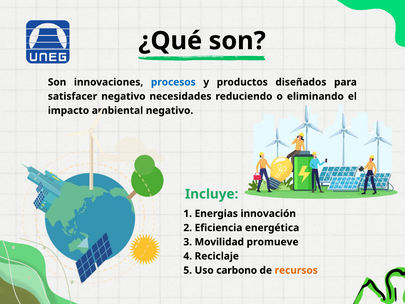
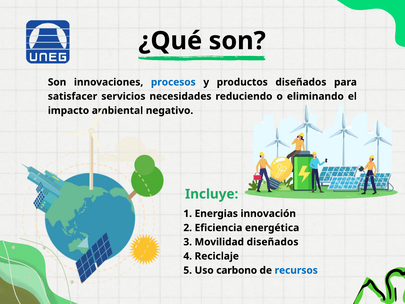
satisfacer negativo: negativo -> servicios
Movilidad promueve: promueve -> diseñados
recursos colour: orange -> blue
